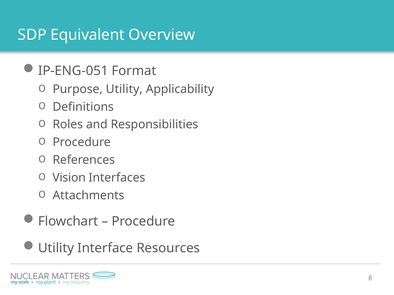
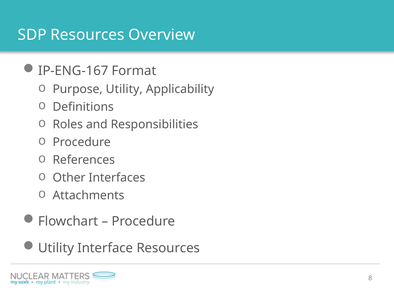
SDP Equivalent: Equivalent -> Resources
IP-ENG-051: IP-ENG-051 -> IP-ENG-167
Vision: Vision -> Other
